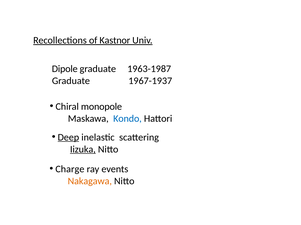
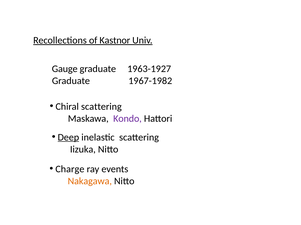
Dipole: Dipole -> Gauge
1963-1987: 1963-1987 -> 1963-1927
1967-1937: 1967-1937 -> 1967-1982
Chiral monopole: monopole -> scattering
Kondo colour: blue -> purple
Iizuka underline: present -> none
